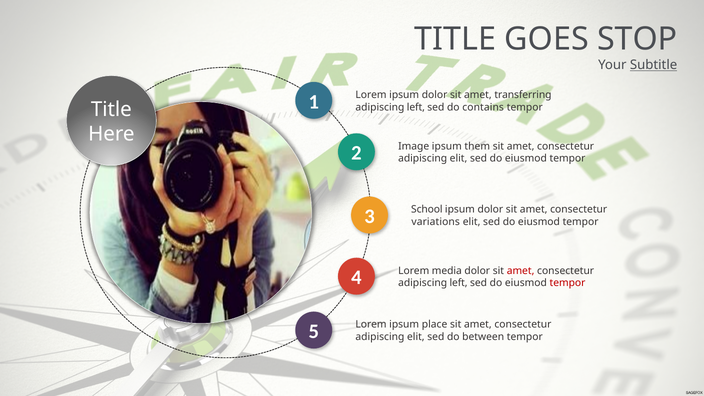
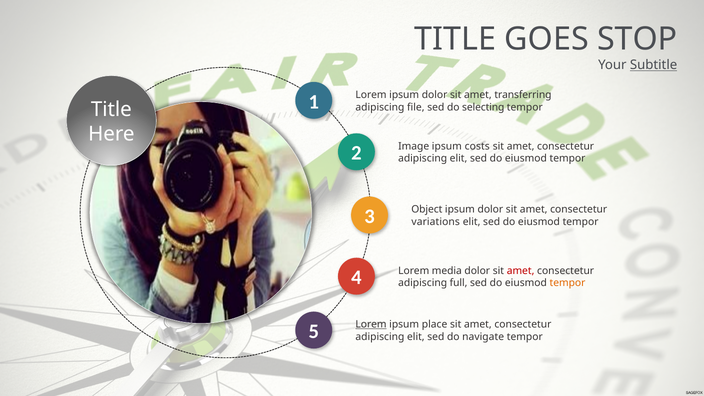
left at (416, 107): left -> file
contains: contains -> selecting
them: them -> costs
School: School -> Object
left at (459, 283): left -> full
tempor at (568, 283) colour: red -> orange
Lorem at (371, 325) underline: none -> present
between: between -> navigate
